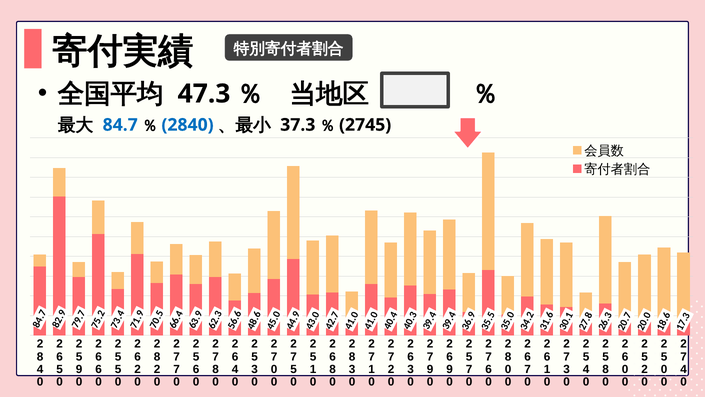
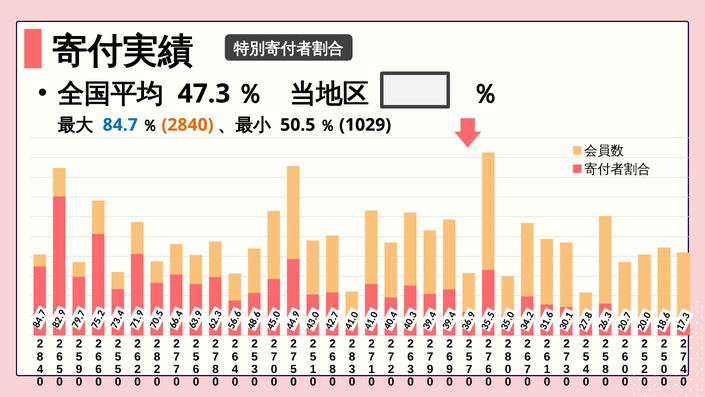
2840 colour: blue -> orange
37.3: 37.3 -> 50.5
2745: 2745 -> 1029
